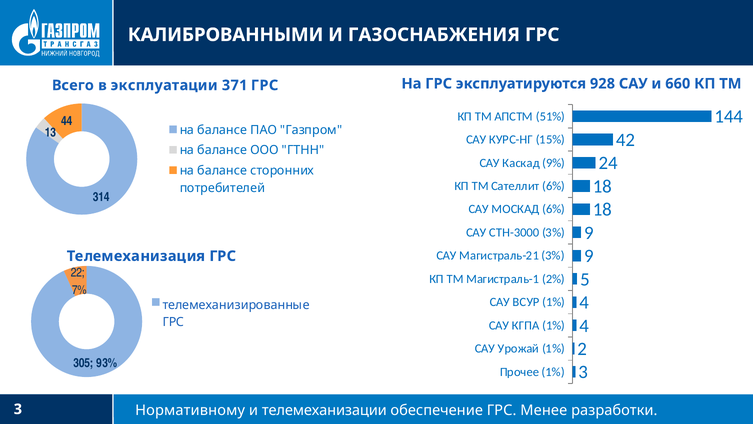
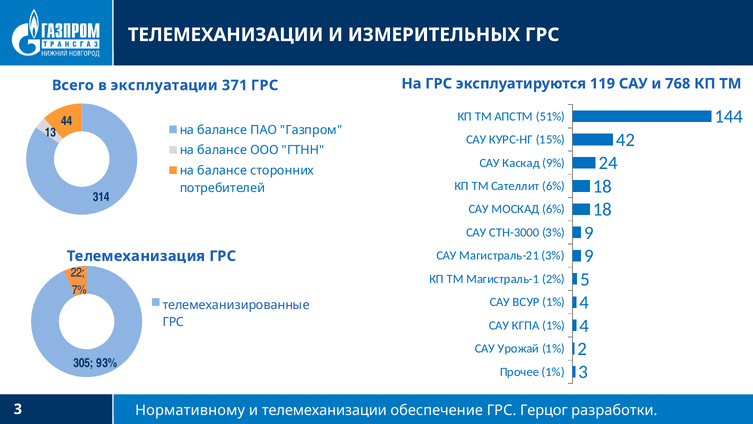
КАЛИБРОВАННЫМИ at (226, 35): КАЛИБРОВАННЫМИ -> ТЕЛЕМЕХАНИЗАЦИИ
ГАЗОСНАБЖЕНИЯ: ГАЗОСНАБЖЕНИЯ -> ИЗМЕРИТЕЛЬНЫХ
928: 928 -> 119
660: 660 -> 768
Менее: Менее -> Герцог
